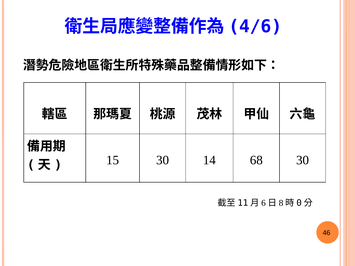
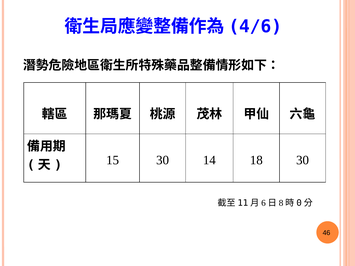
68: 68 -> 18
